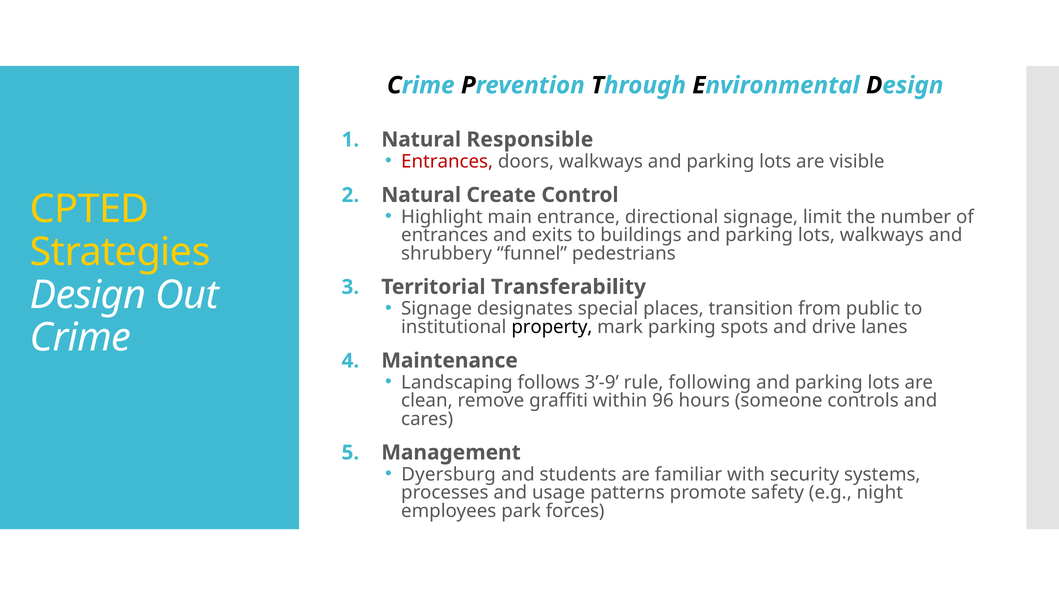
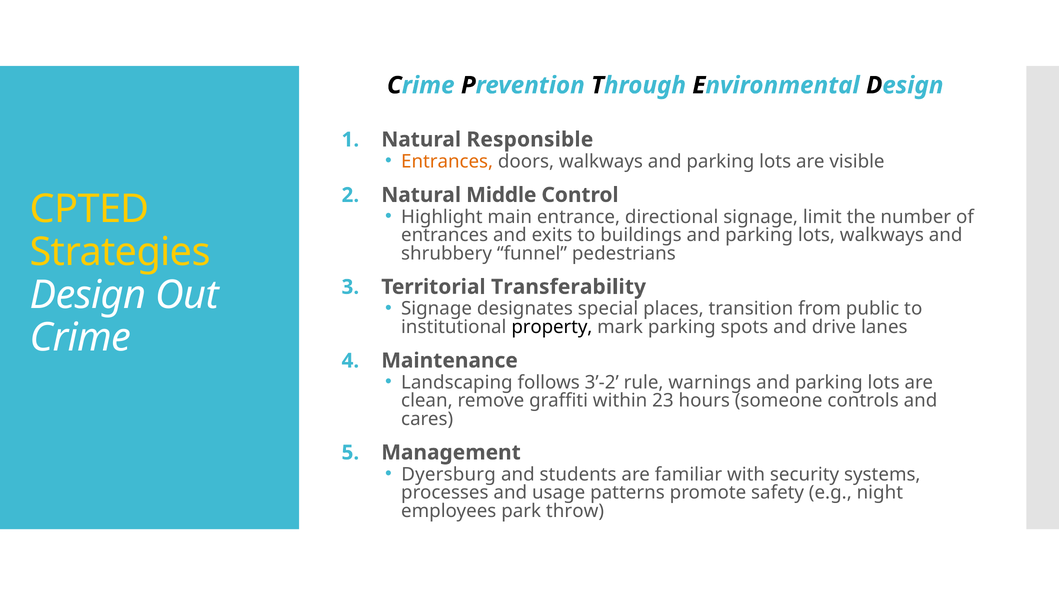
Entrances at (447, 161) colour: red -> orange
Create: Create -> Middle
3’-9: 3’-9 -> 3’-2
following: following -> warnings
96: 96 -> 23
forces: forces -> throw
